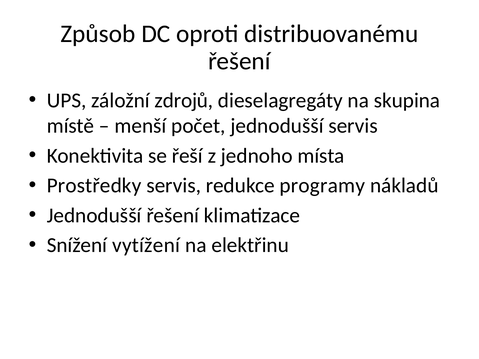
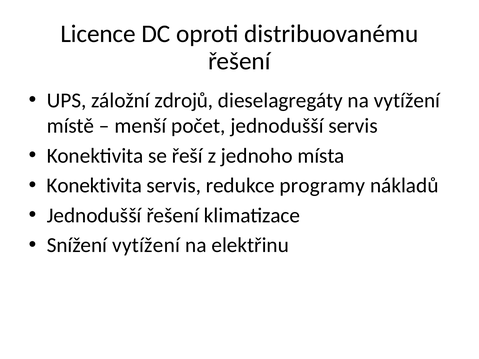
Způsob: Způsob -> Licence
na skupina: skupina -> vytížení
Prostředky at (94, 186): Prostředky -> Konektivita
